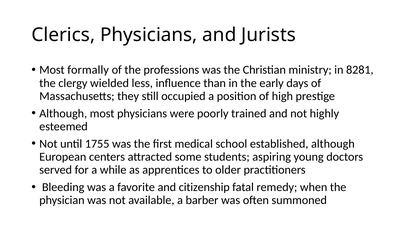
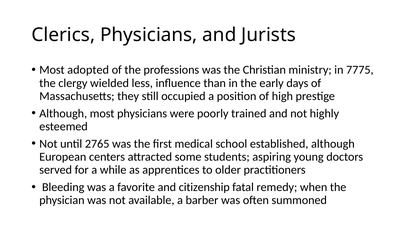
formally: formally -> adopted
8281: 8281 -> 7775
1755: 1755 -> 2765
